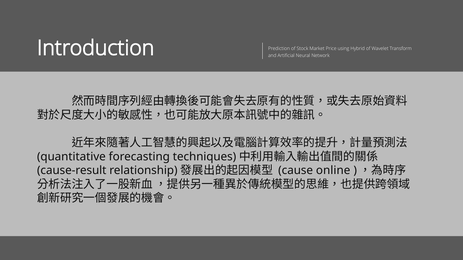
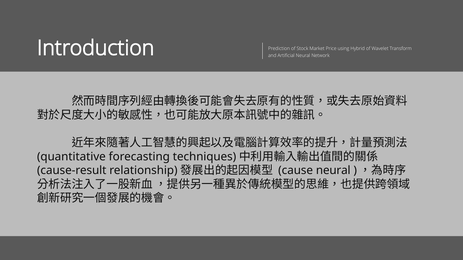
cause online: online -> neural
